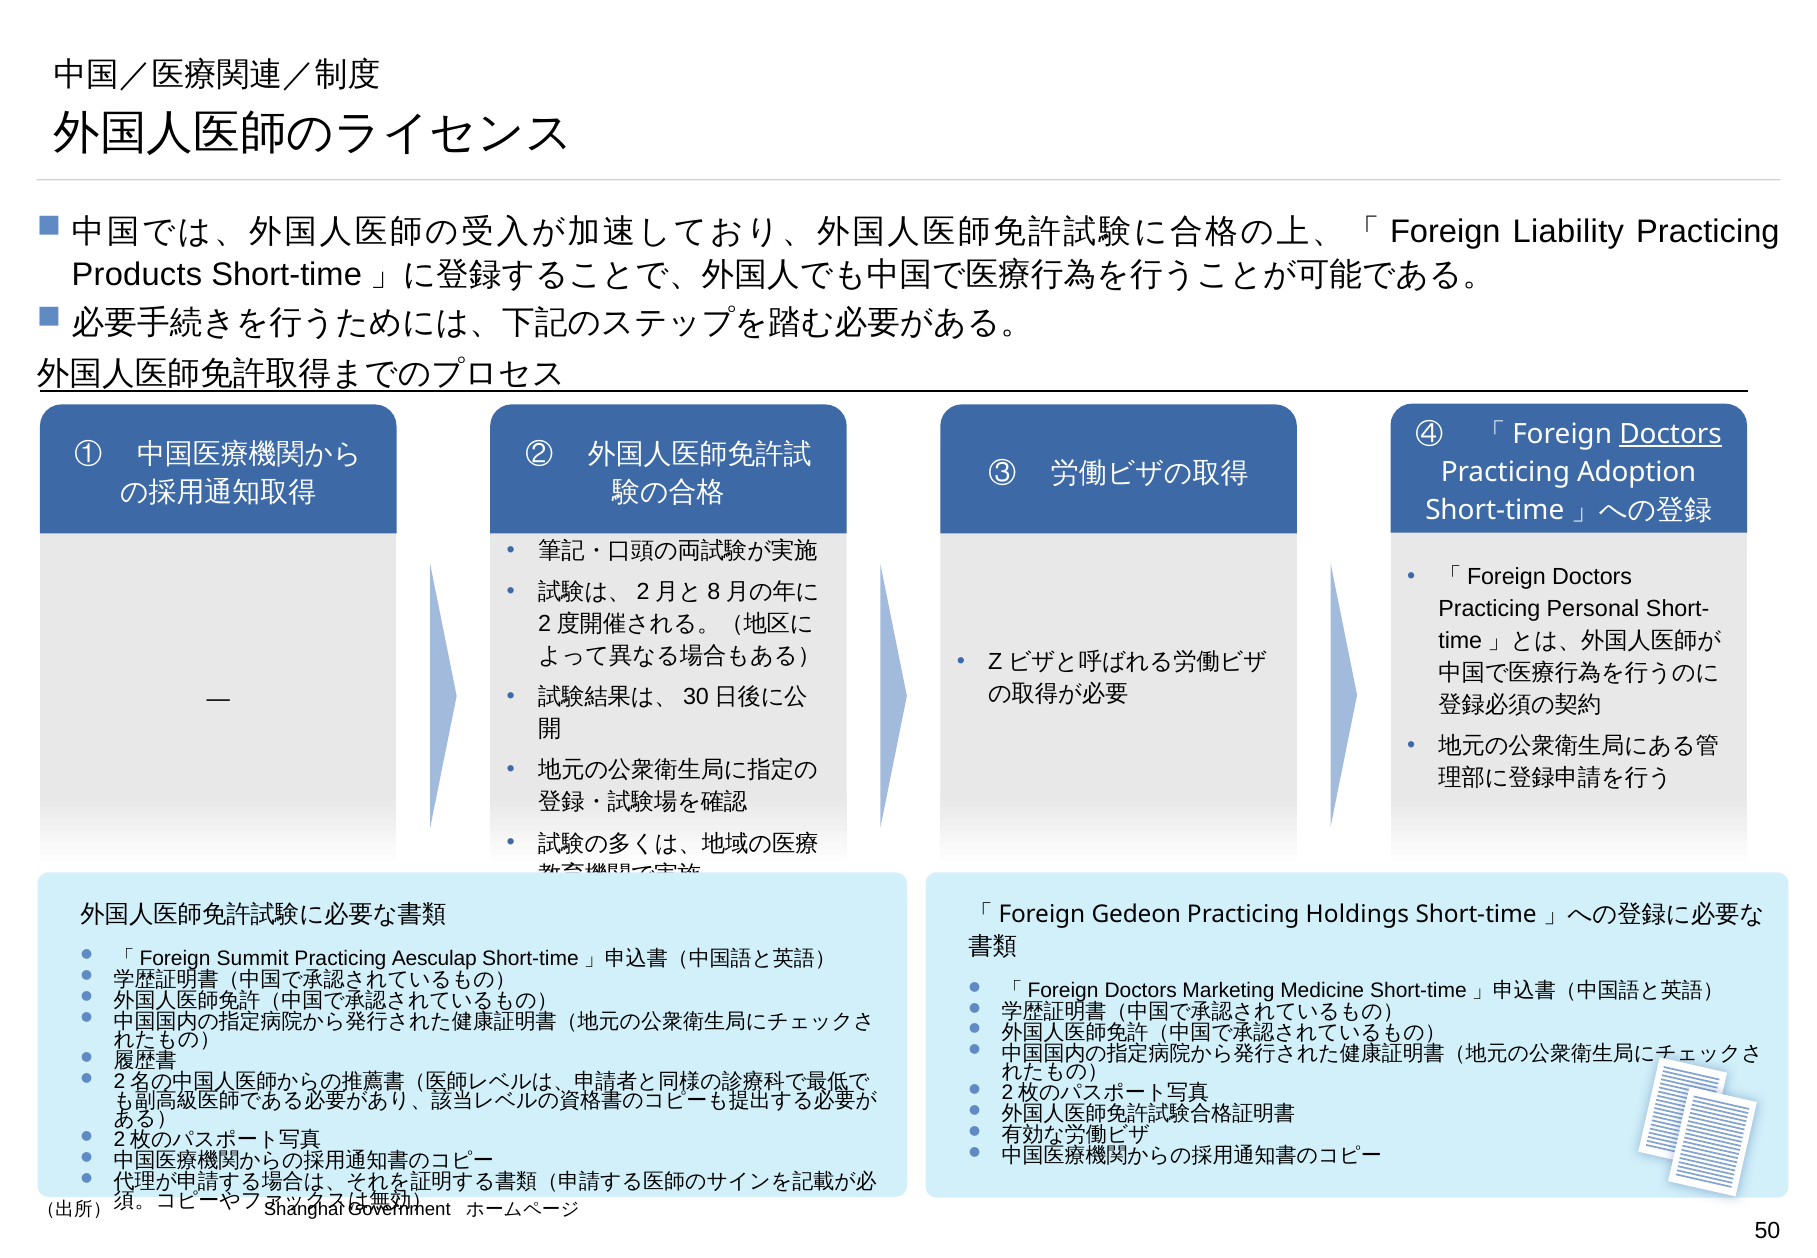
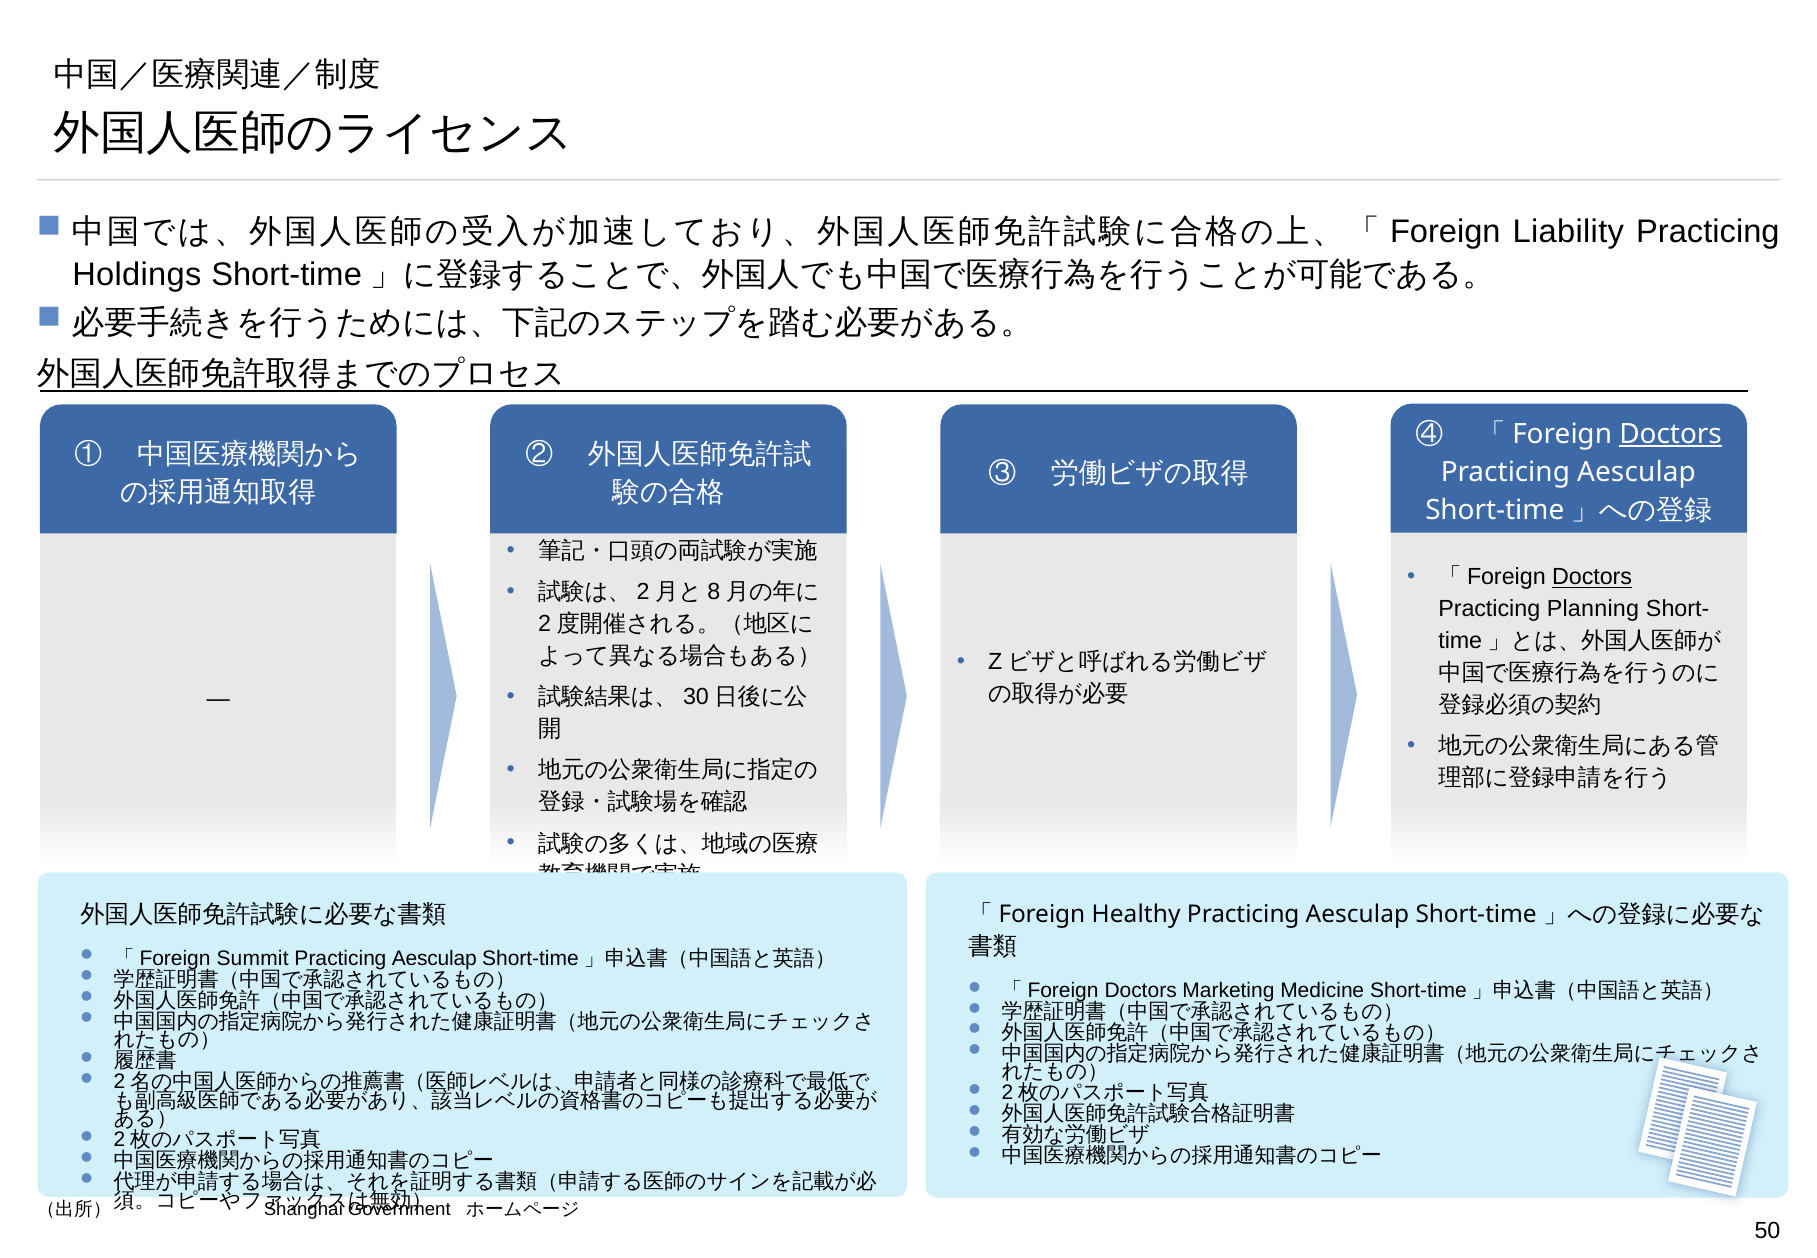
Products: Products -> Holdings
Adoption at (1637, 472): Adoption -> Aesculap
Doctors at (1592, 577) underline: none -> present
Personal: Personal -> Planning
Gedeon: Gedeon -> Healthy
Holdings at (1357, 915): Holdings -> Aesculap
